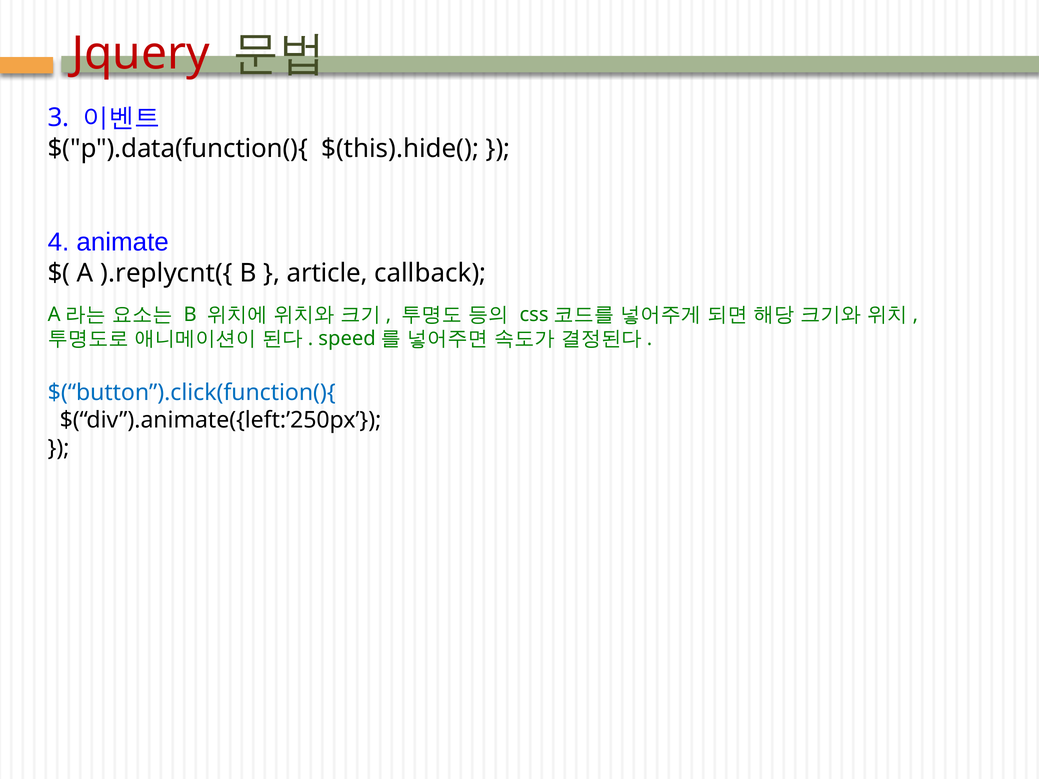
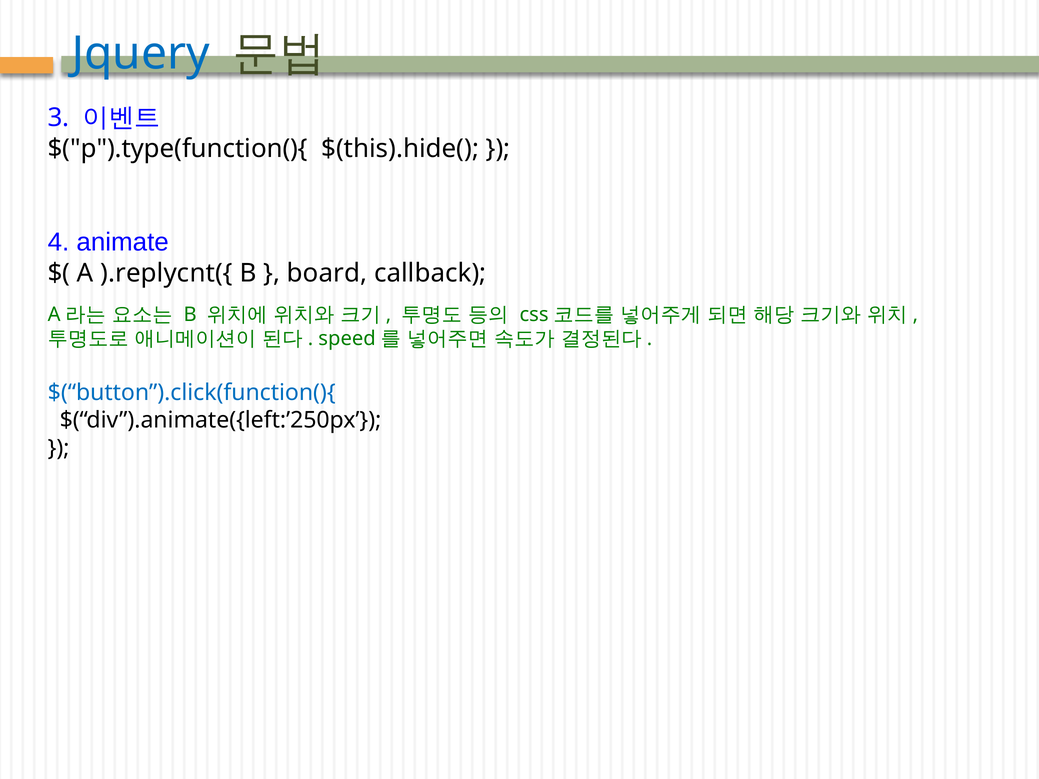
Jquery colour: red -> blue
$("p").data(function(){: $("p").data(function(){ -> $("p").type(function(){
article: article -> board
